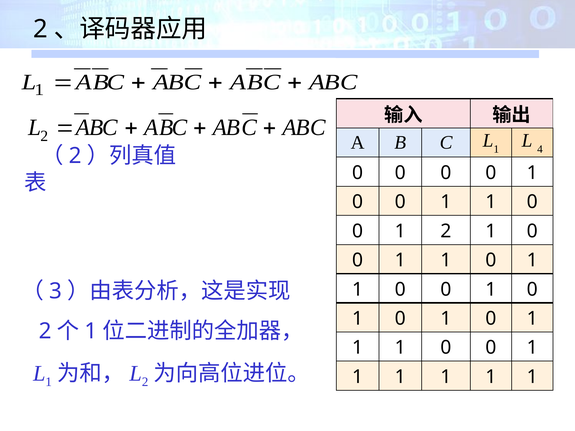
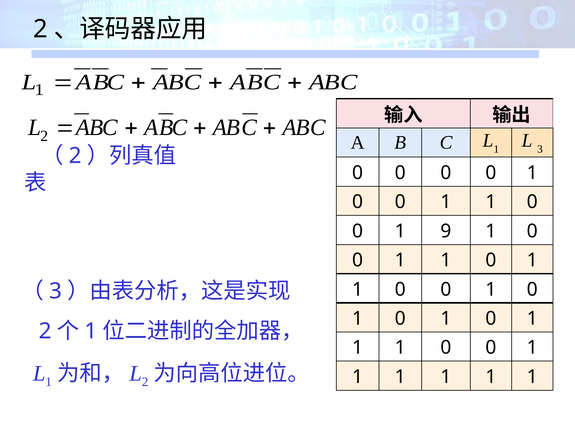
L 4: 4 -> 3
0 1 2: 2 -> 9
